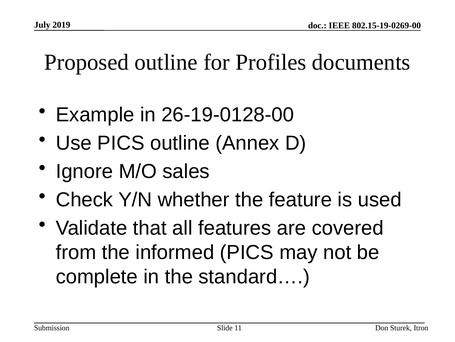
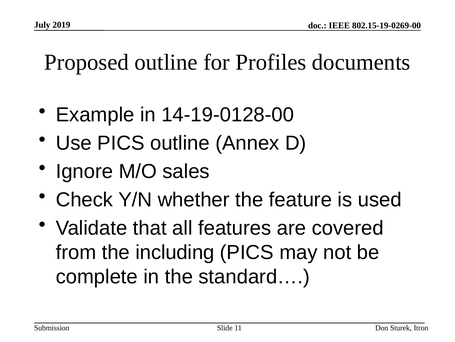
26-19-0128-00: 26-19-0128-00 -> 14-19-0128-00
informed: informed -> including
